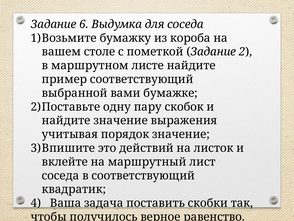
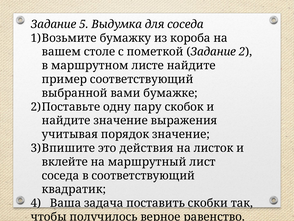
6: 6 -> 5
действий: действий -> действия
